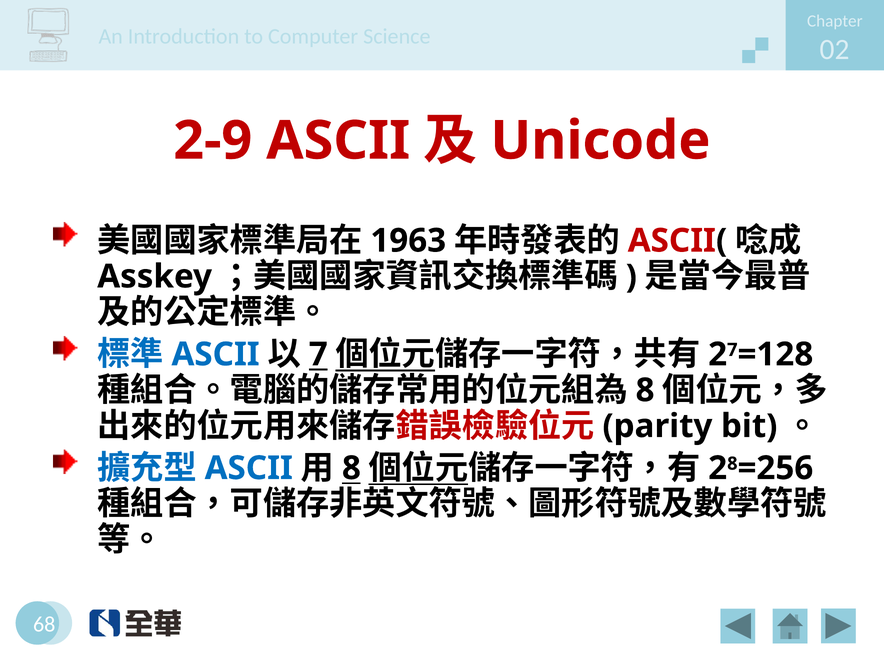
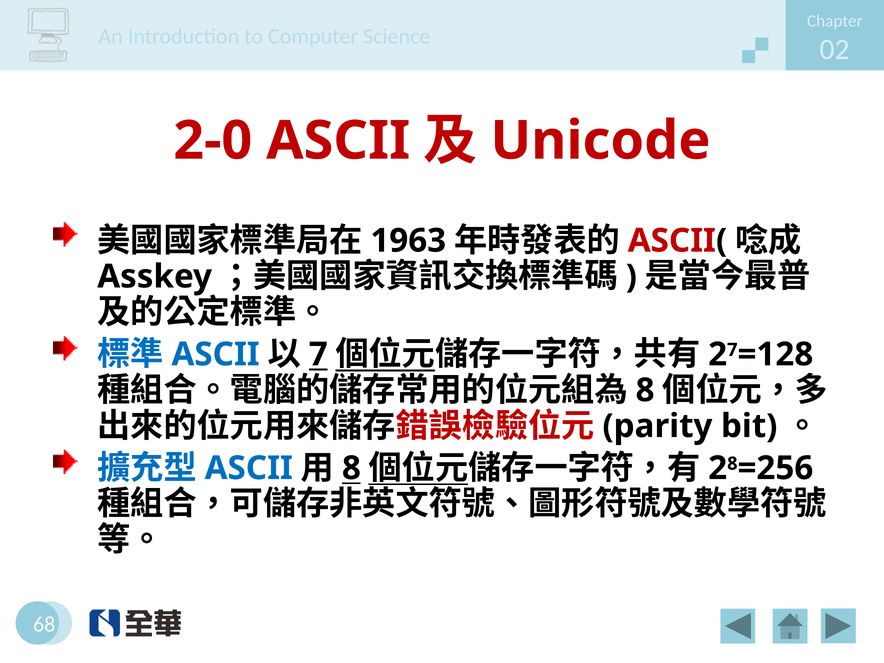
2-9: 2-9 -> 2-0
